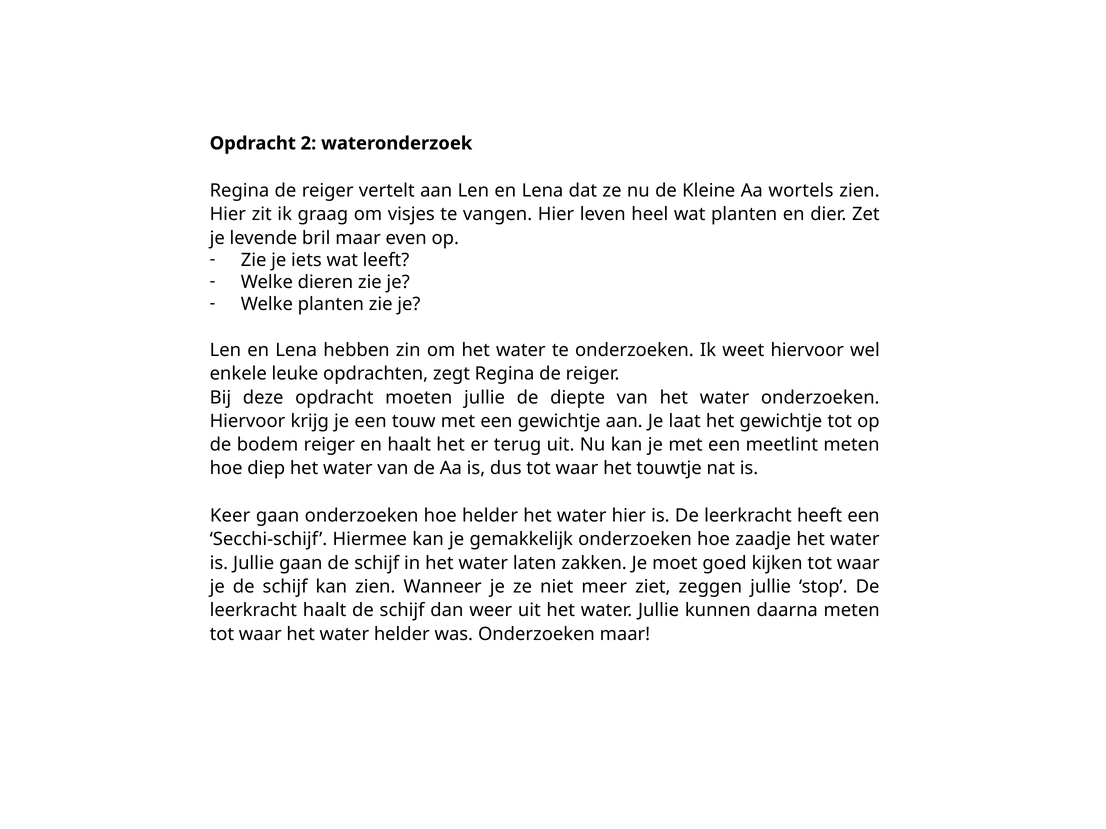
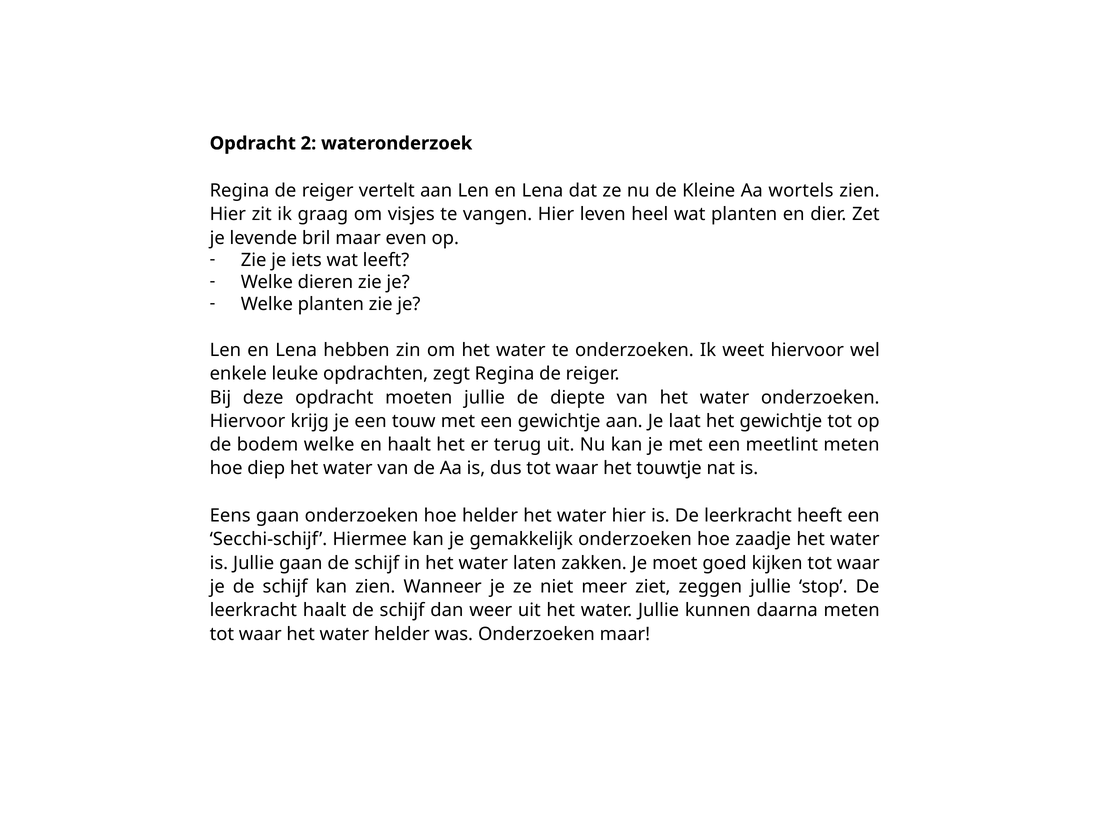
bodem reiger: reiger -> welke
Keer: Keer -> Eens
